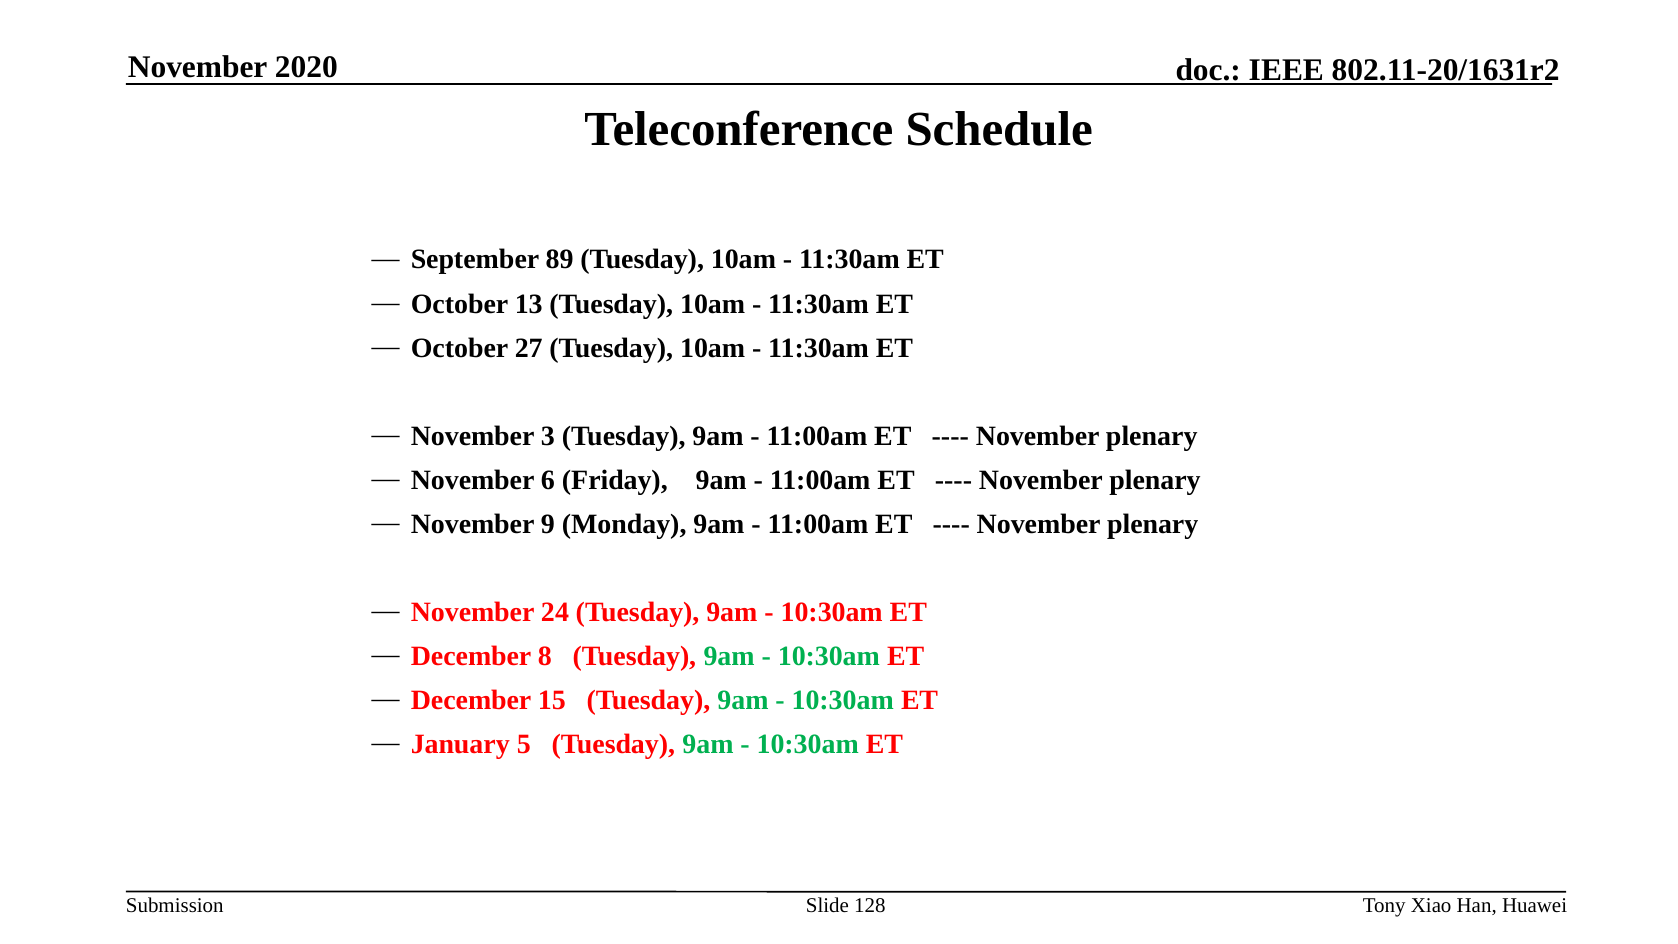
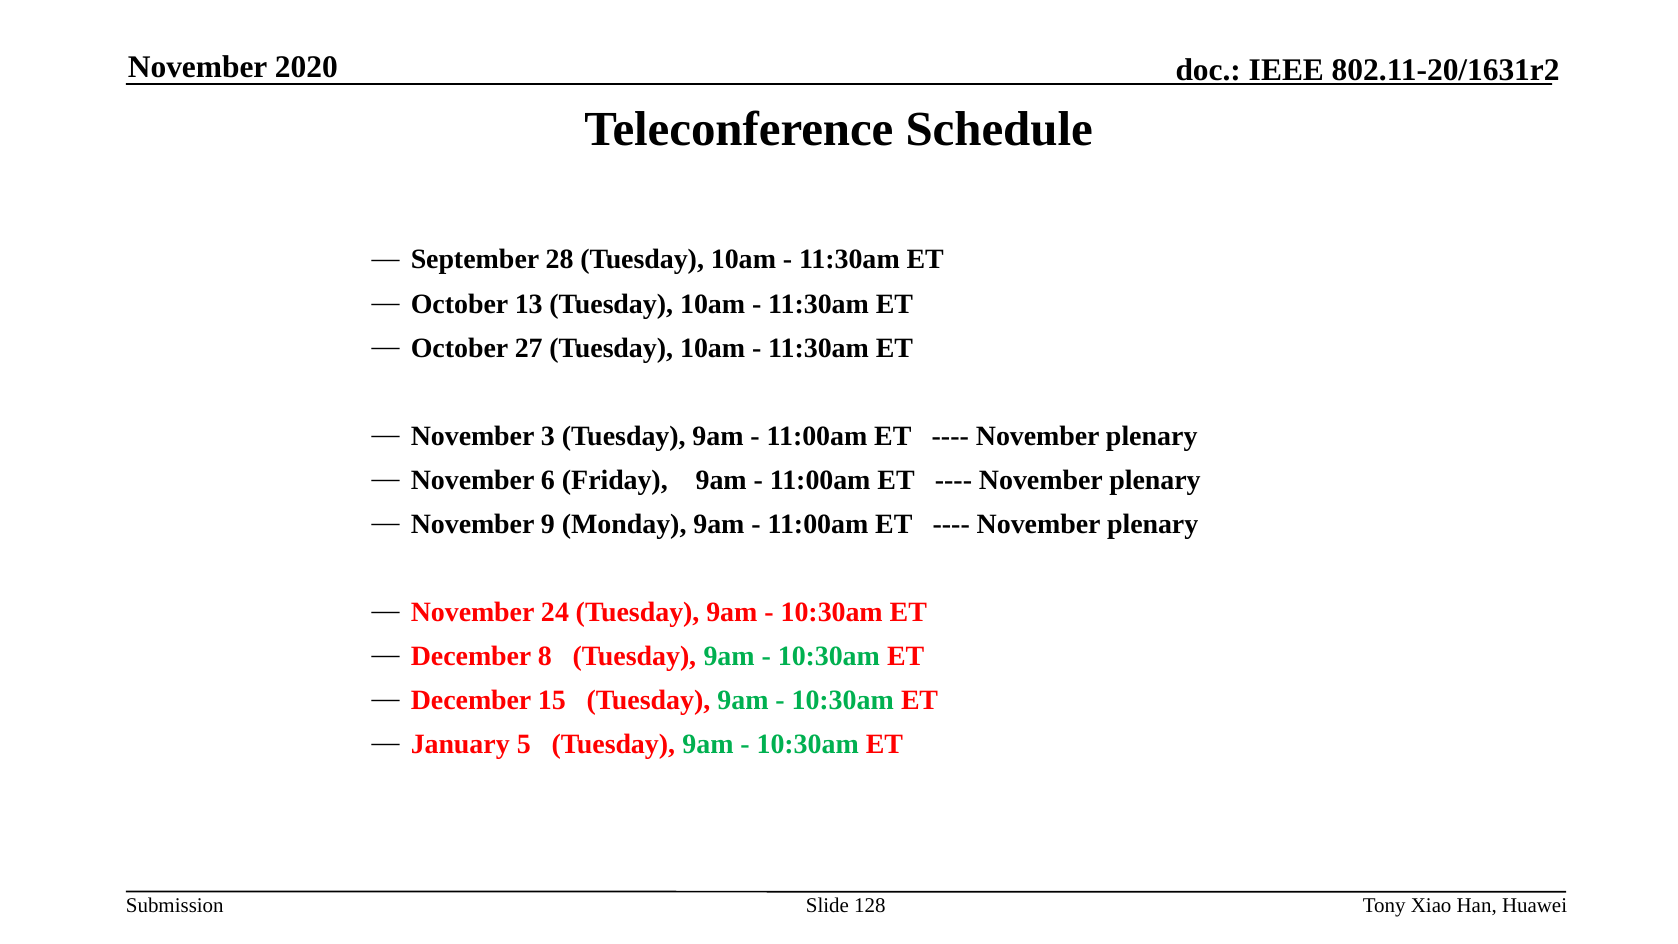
89: 89 -> 28
